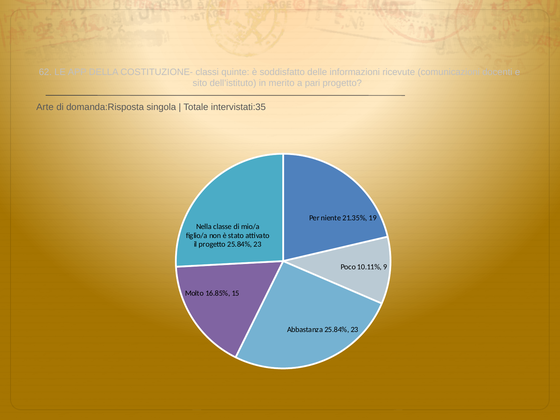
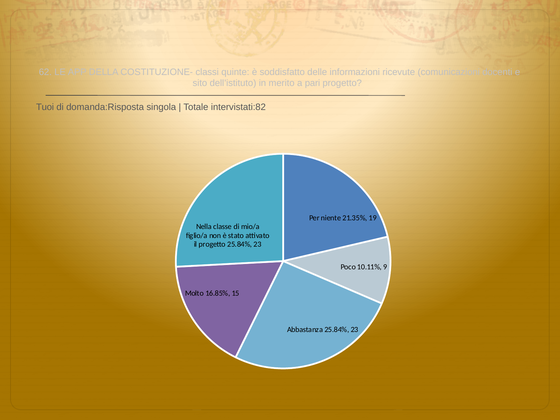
Arte: Arte -> Tuoi
intervistati:35: intervistati:35 -> intervistati:82
